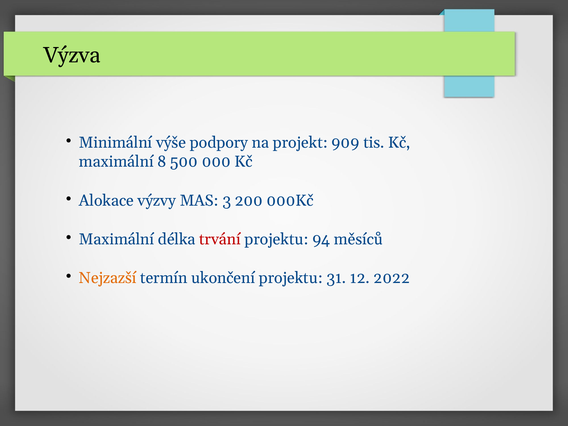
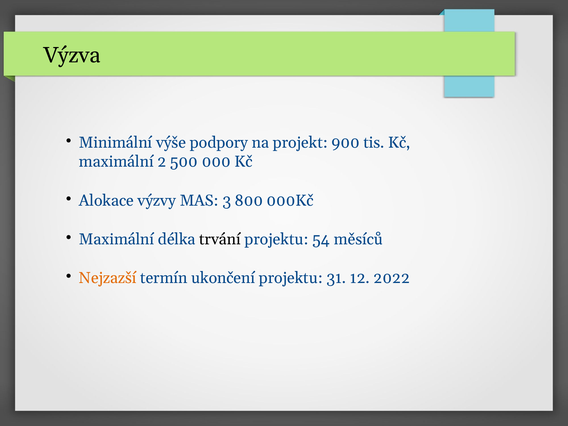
909: 909 -> 900
8: 8 -> 2
200: 200 -> 800
trvání colour: red -> black
94: 94 -> 54
